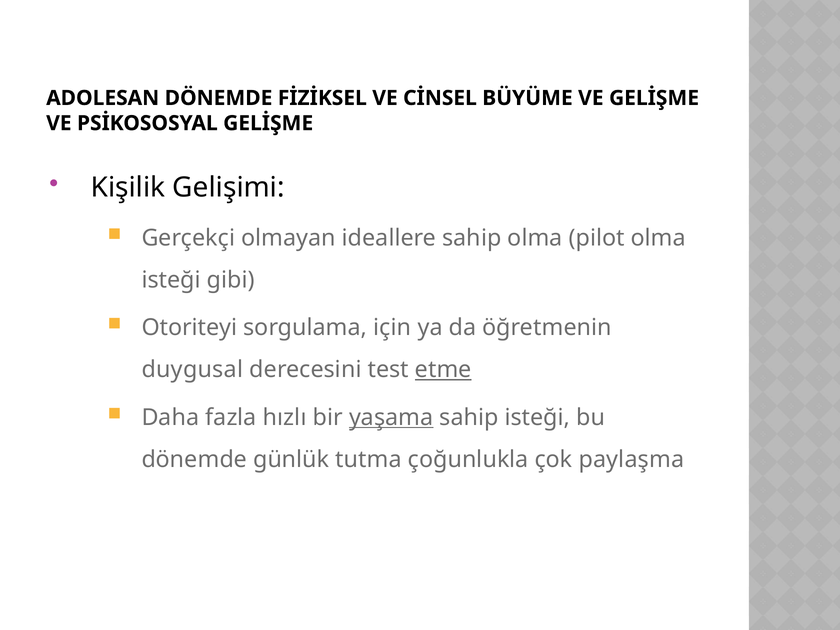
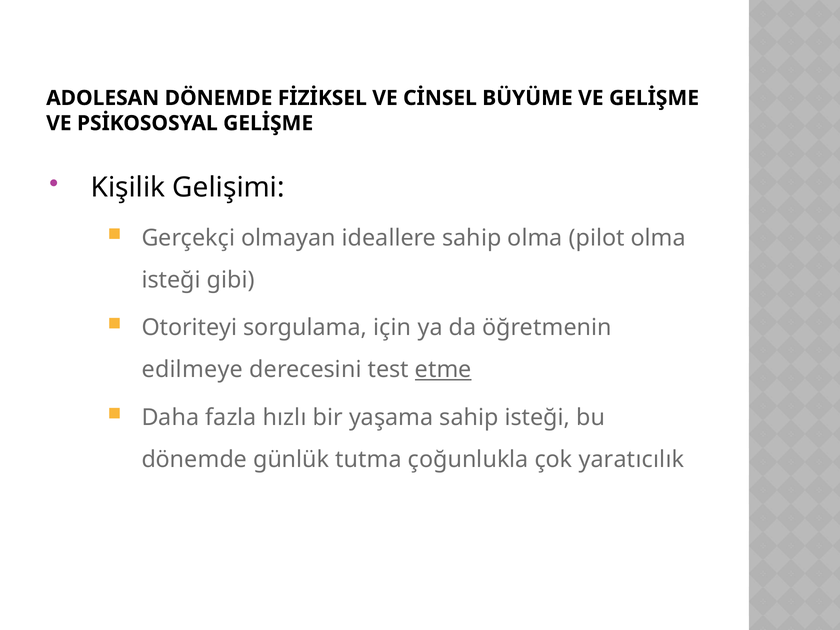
duygusal: duygusal -> edilmeye
yaşama underline: present -> none
paylaşma: paylaşma -> yaratıcılık
